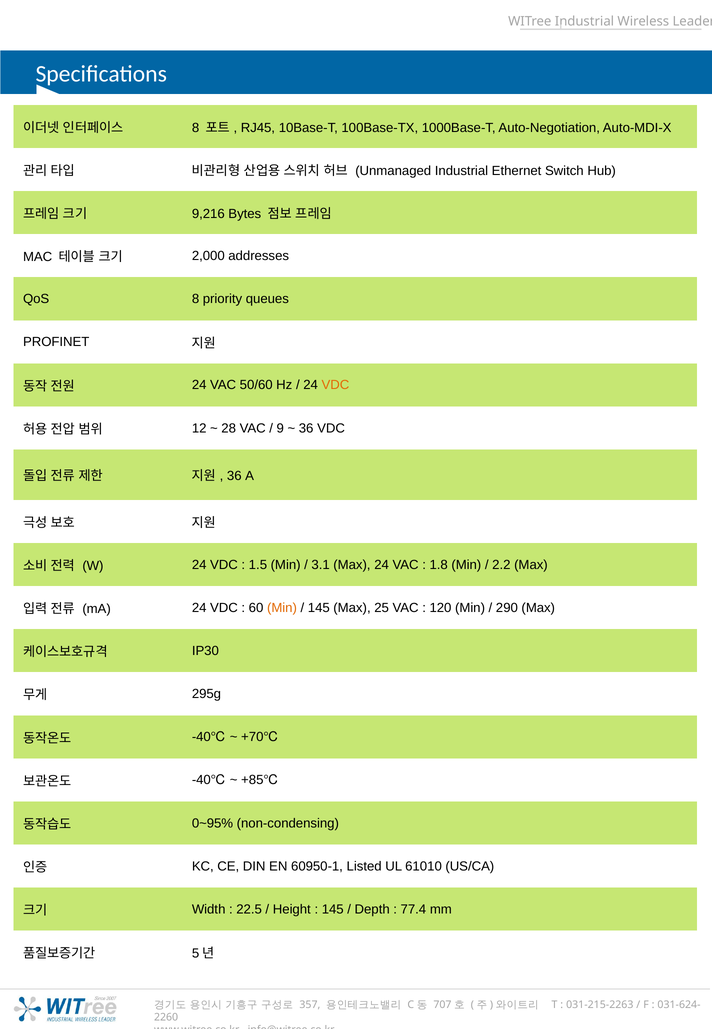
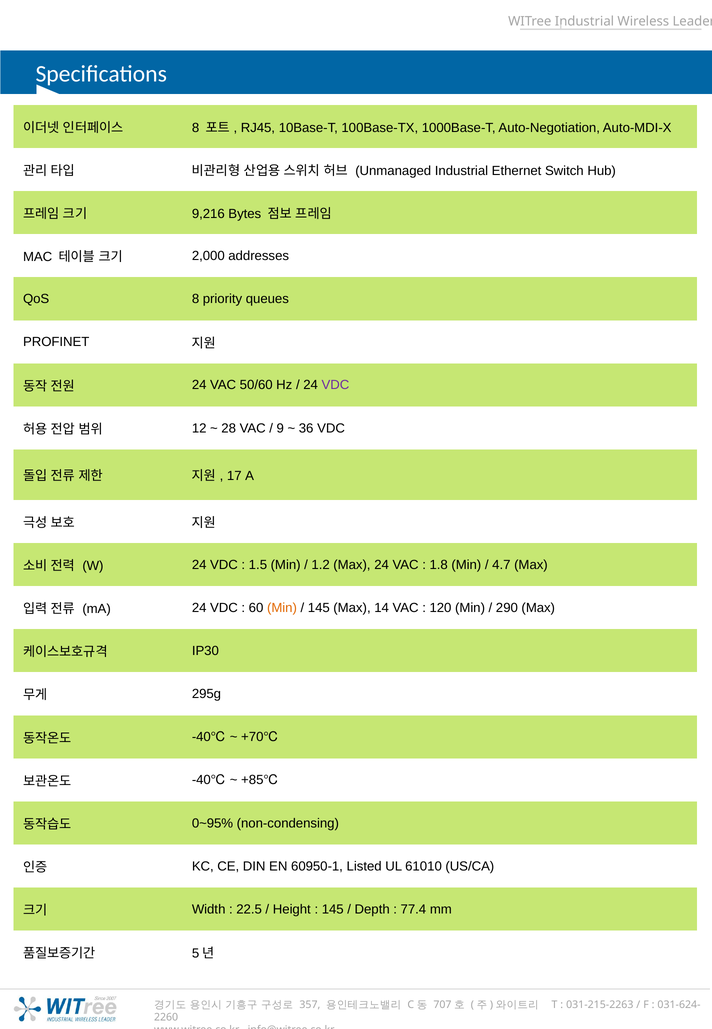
VDC at (335, 385) colour: orange -> purple
36 at (234, 476): 36 -> 17
3.1: 3.1 -> 1.2
2.2: 2.2 -> 4.7
25: 25 -> 14
